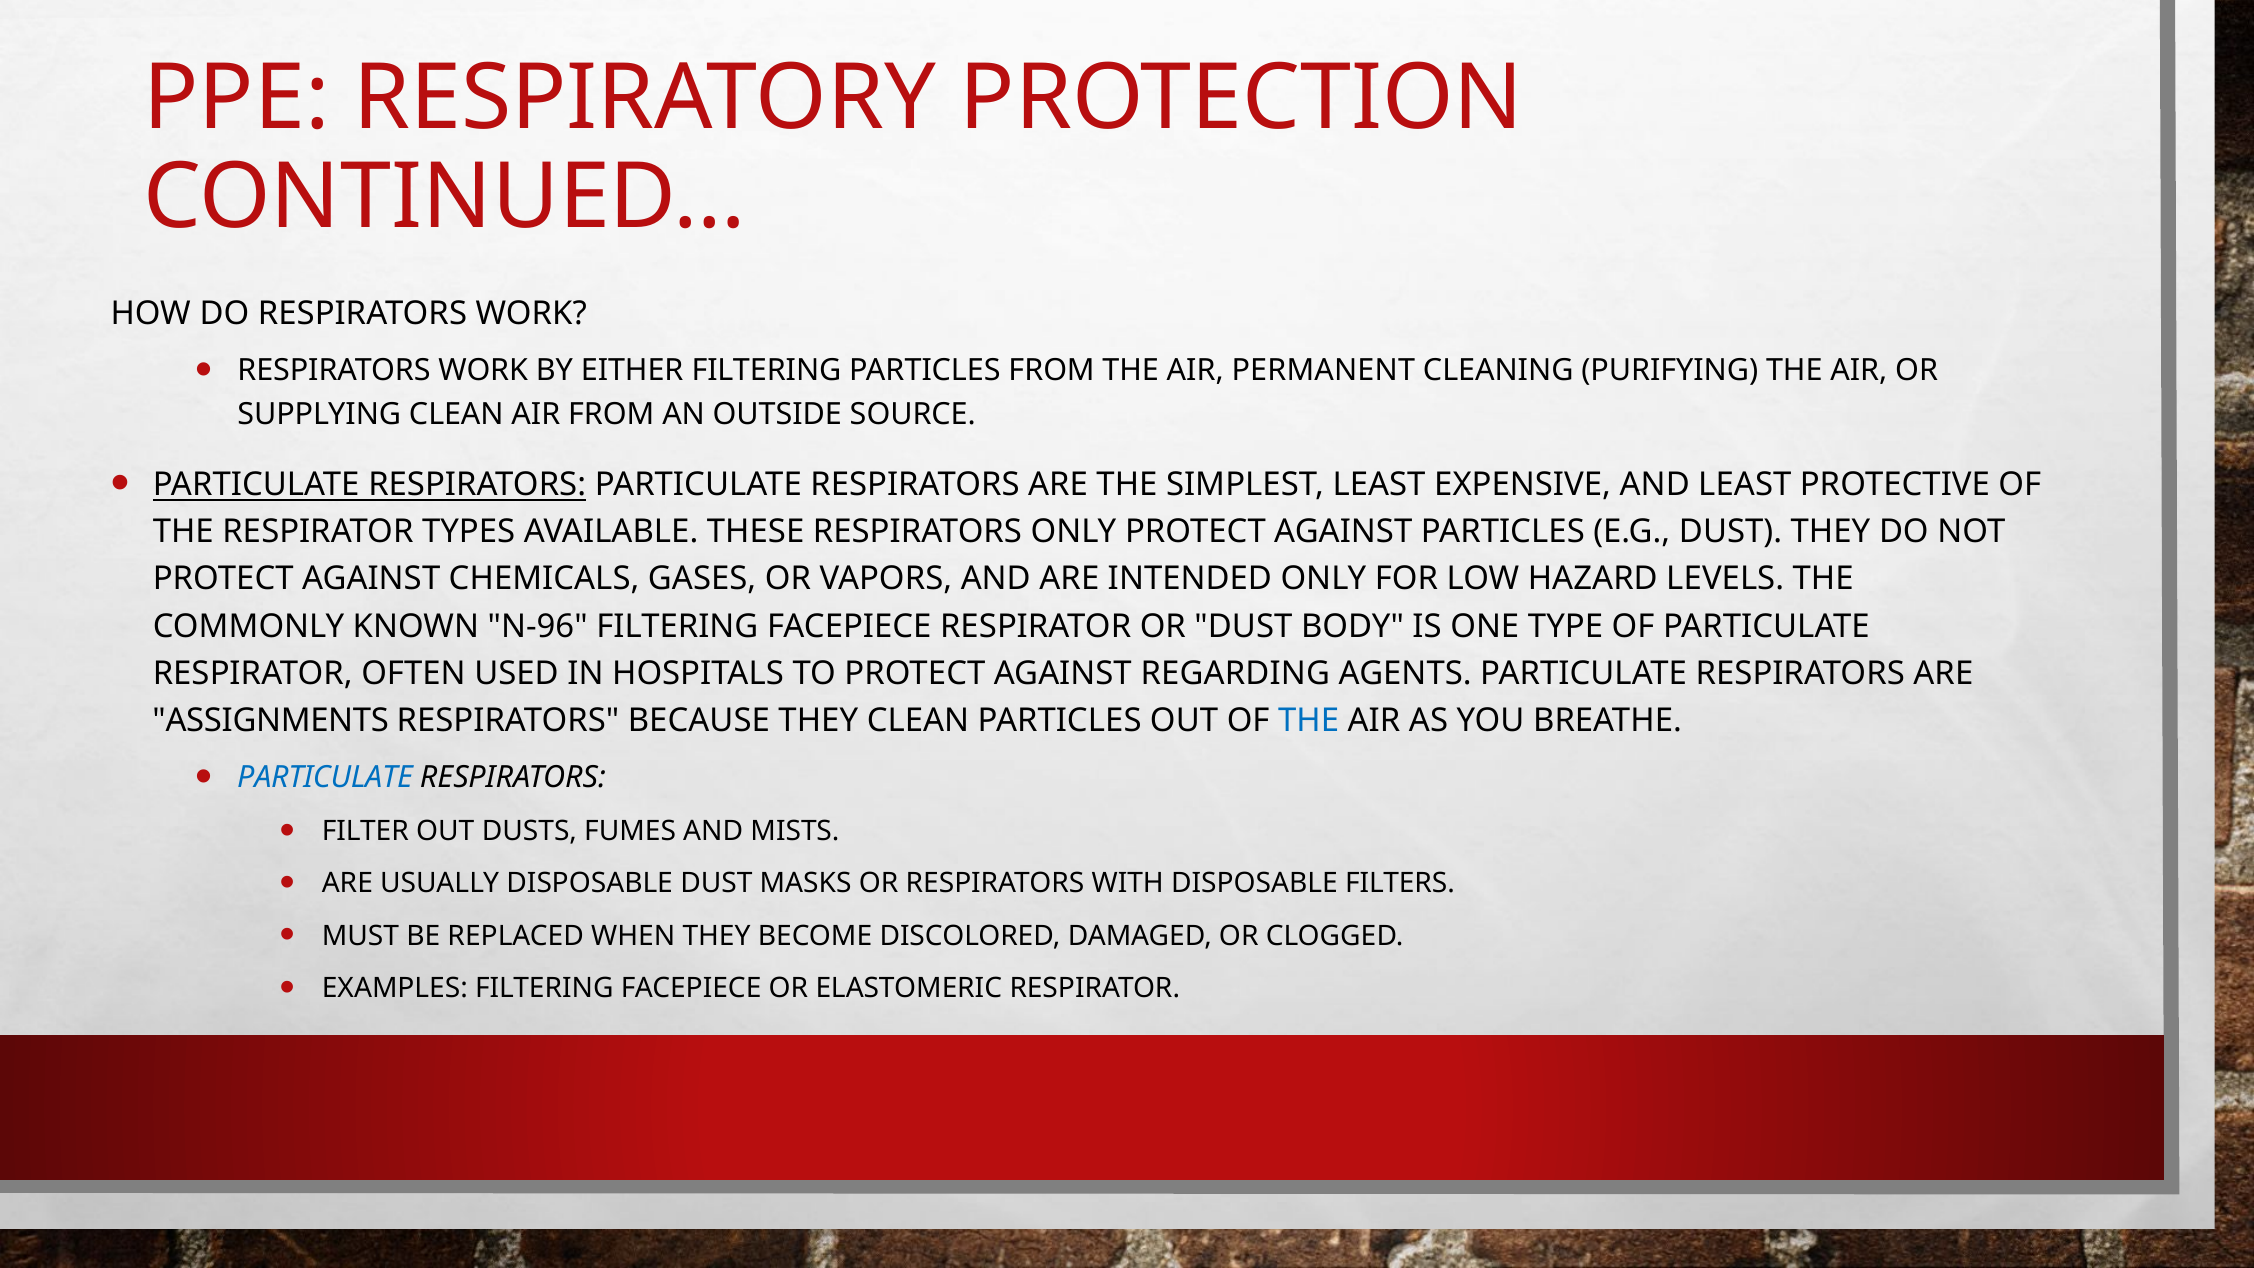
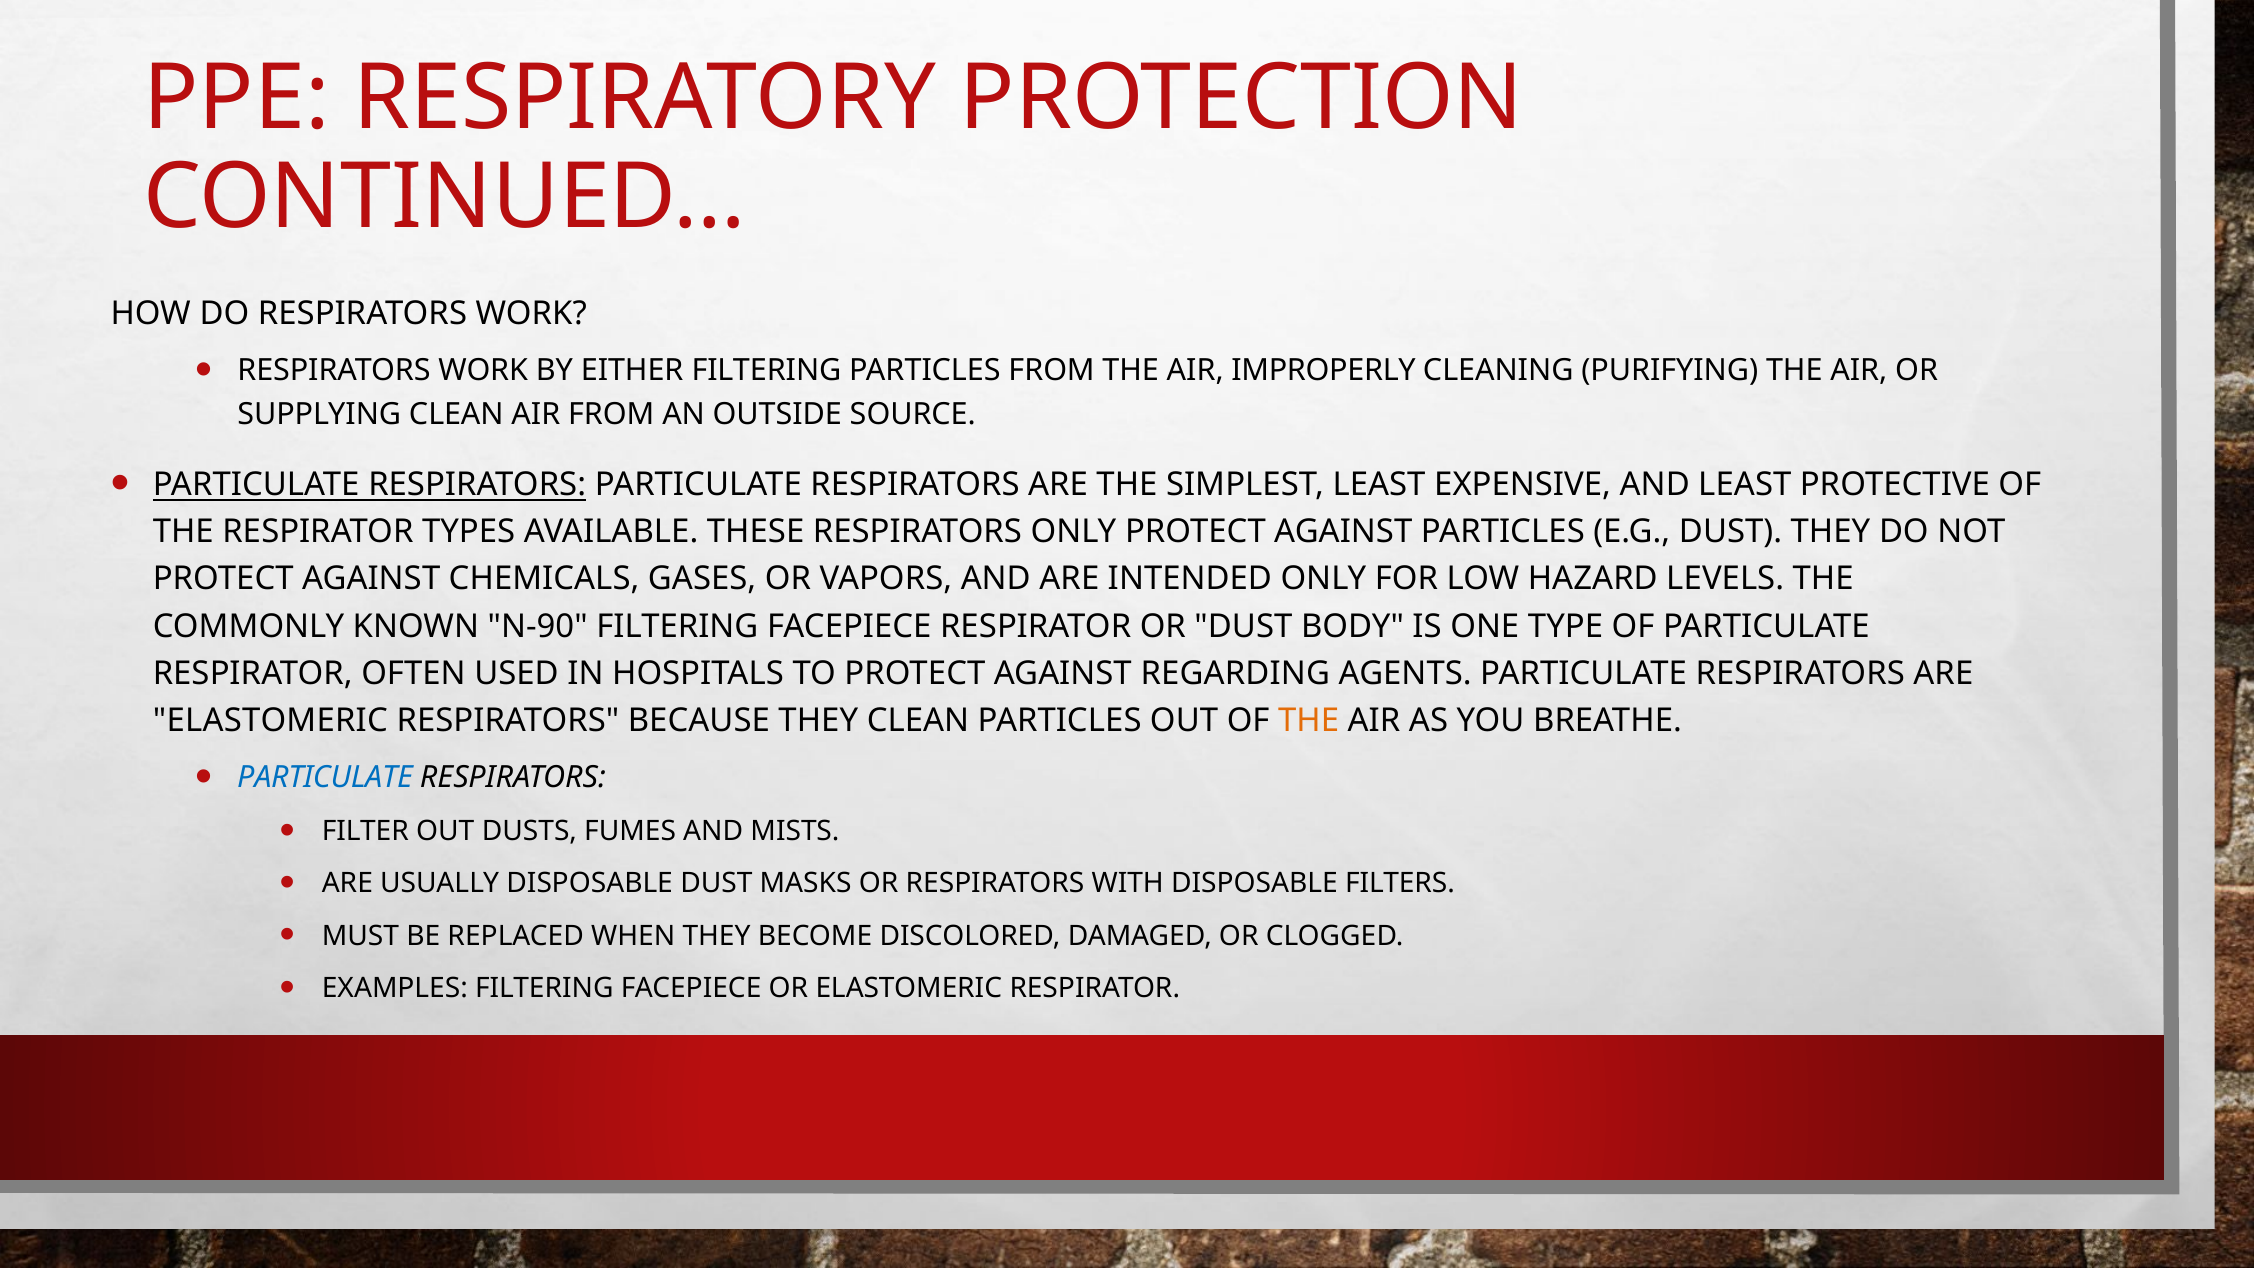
PERMANENT: PERMANENT -> IMPROPERLY
N-96: N-96 -> N-90
ASSIGNMENTS at (271, 721): ASSIGNMENTS -> ELASTOMERIC
THE at (1309, 721) colour: blue -> orange
